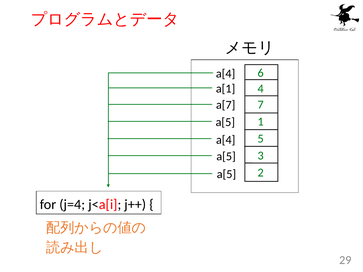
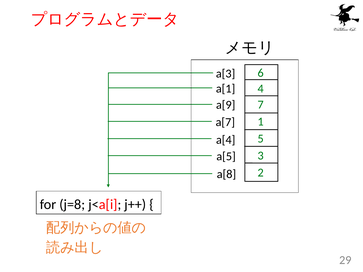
a[4 at (226, 74): a[4 -> a[3
a[7: a[7 -> a[9
a[5 at (225, 122): a[5 -> a[7
a[5 at (226, 174): a[5 -> a[8
j=4: j=4 -> j=8
